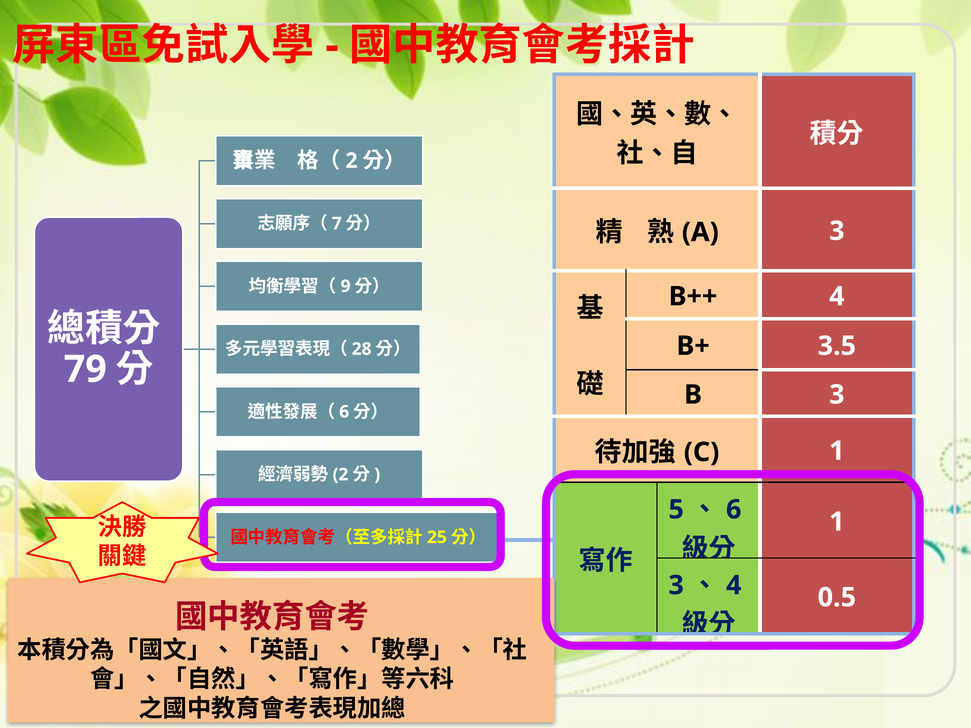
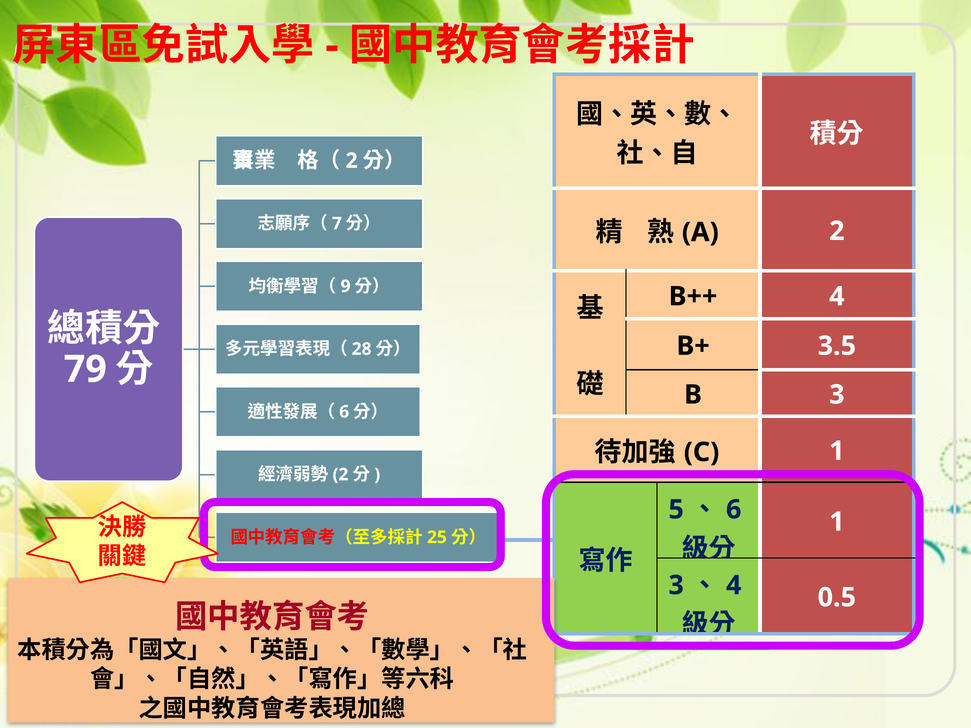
3 at (837, 231): 3 -> 2
